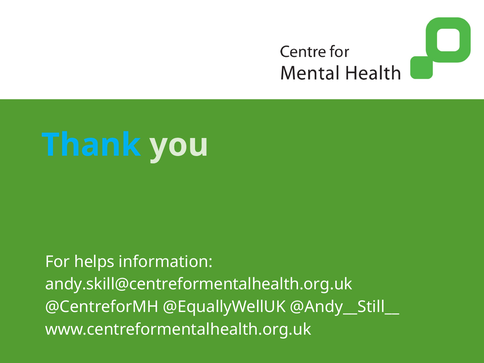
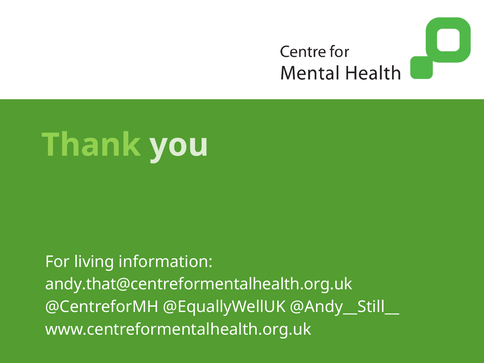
Thank colour: light blue -> light green
helps: helps -> living
andy.skill@centreformentalhealth.org.uk: andy.skill@centreformentalhealth.org.uk -> andy.that@centreformentalhealth.org.uk
